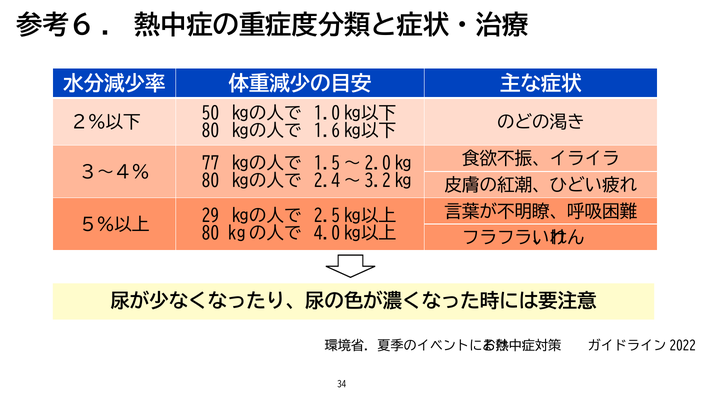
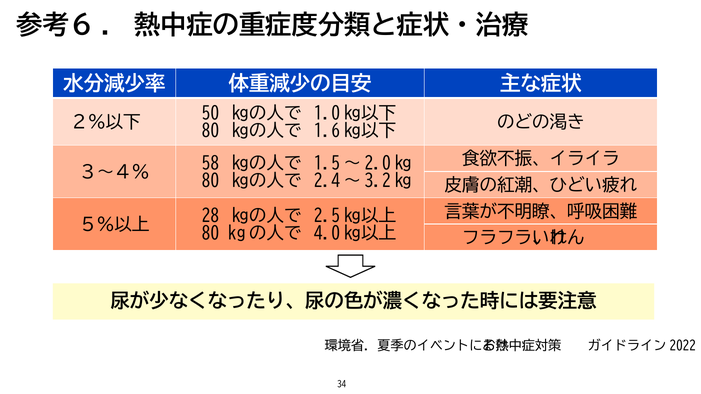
77: 77 -> 58
29: 29 -> 28
